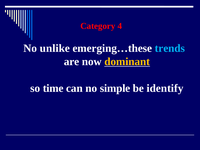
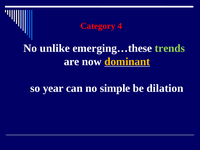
trends colour: light blue -> light green
time: time -> year
identify: identify -> dilation
